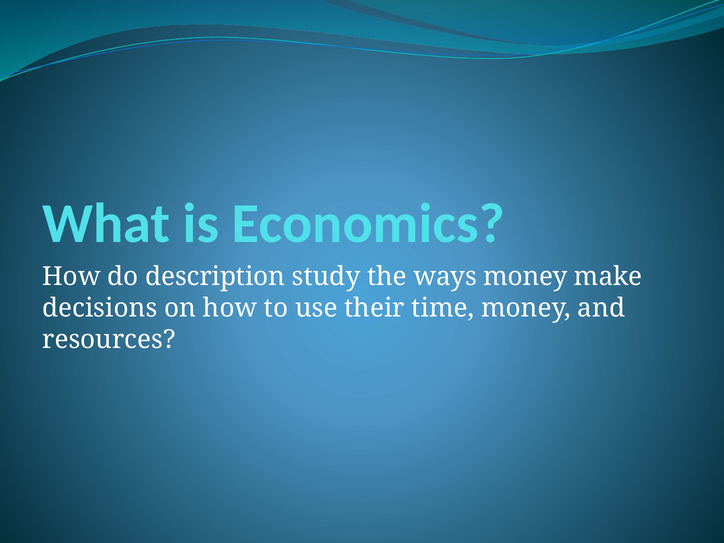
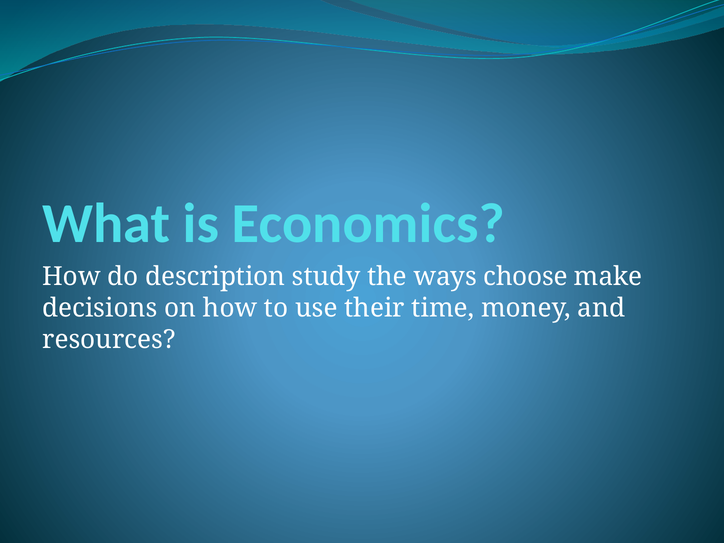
ways money: money -> choose
